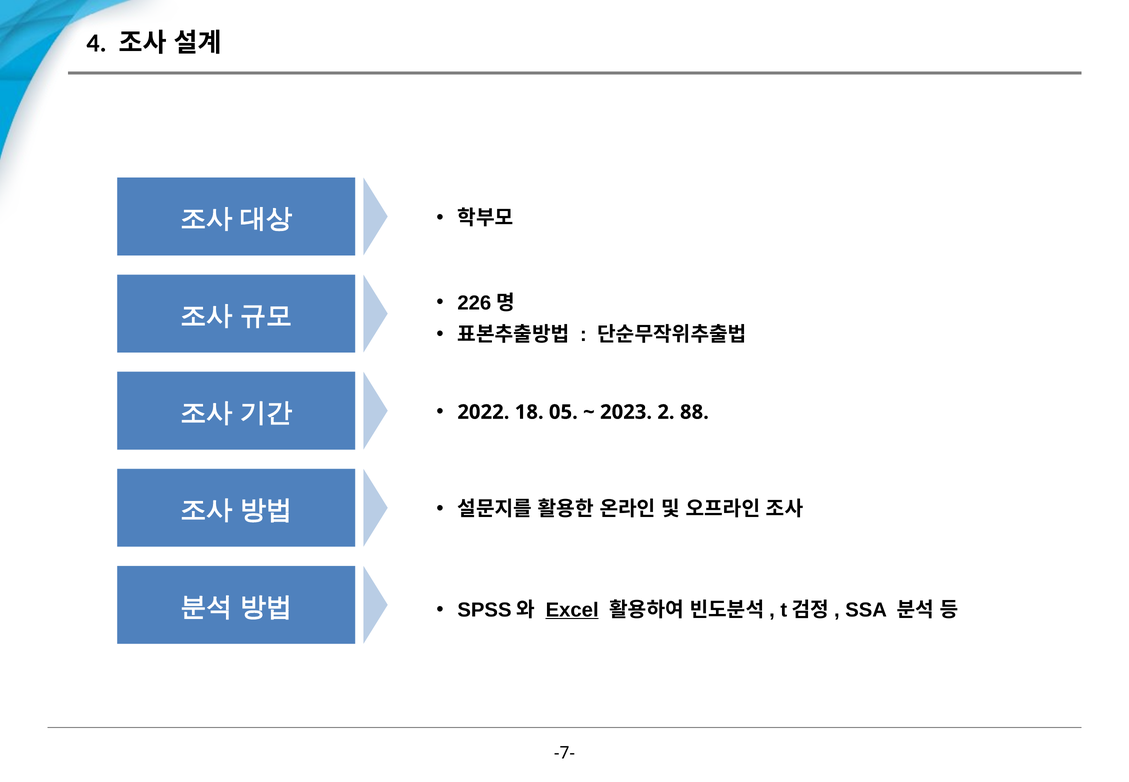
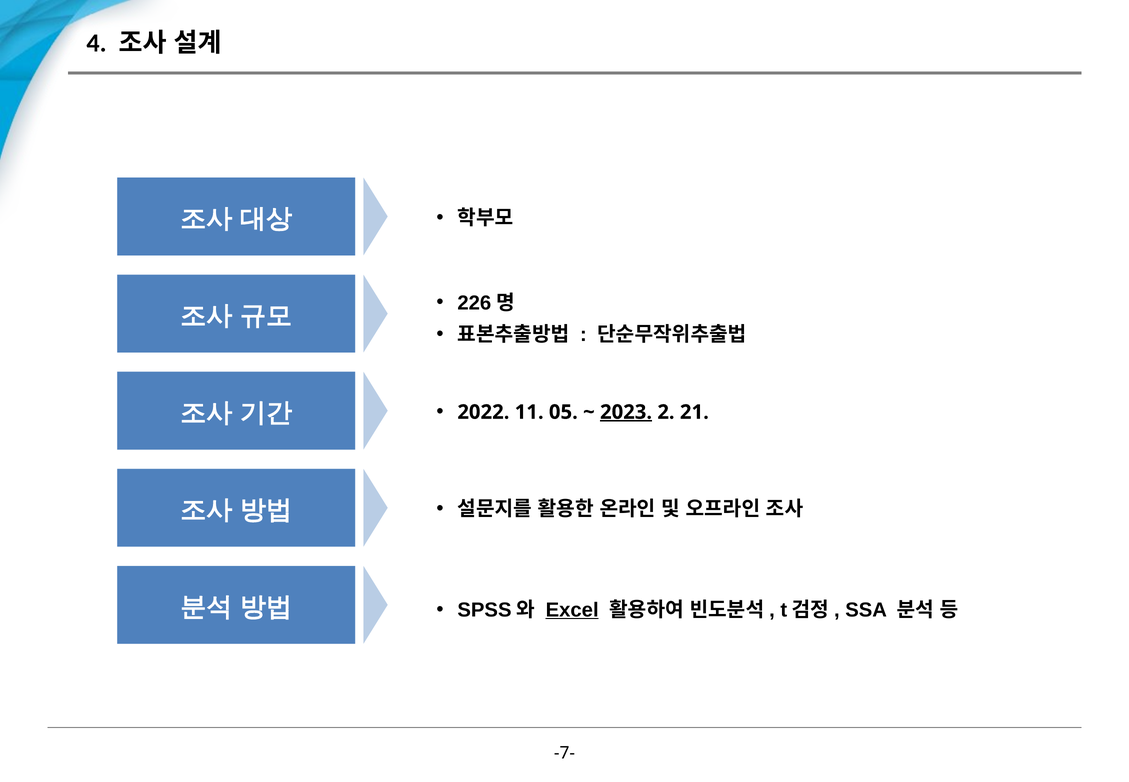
18: 18 -> 11
2023 underline: none -> present
88: 88 -> 21
